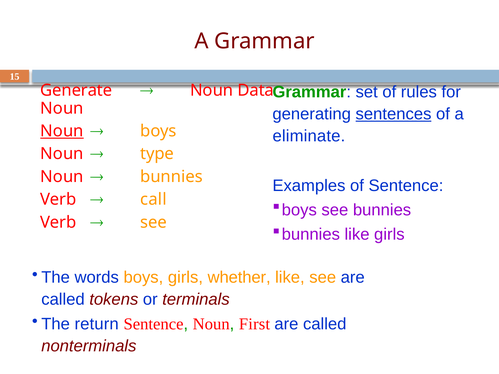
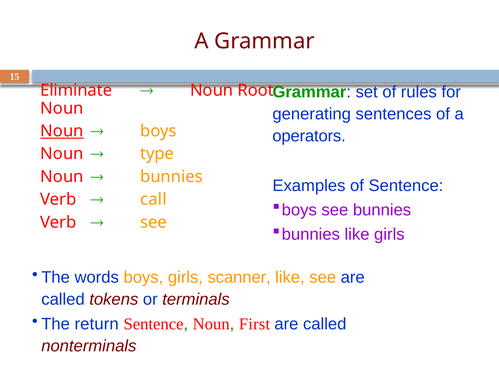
Generate: Generate -> Eliminate
Data: Data -> Root
sentences underline: present -> none
eliminate: eliminate -> operators
whether: whether -> scanner
